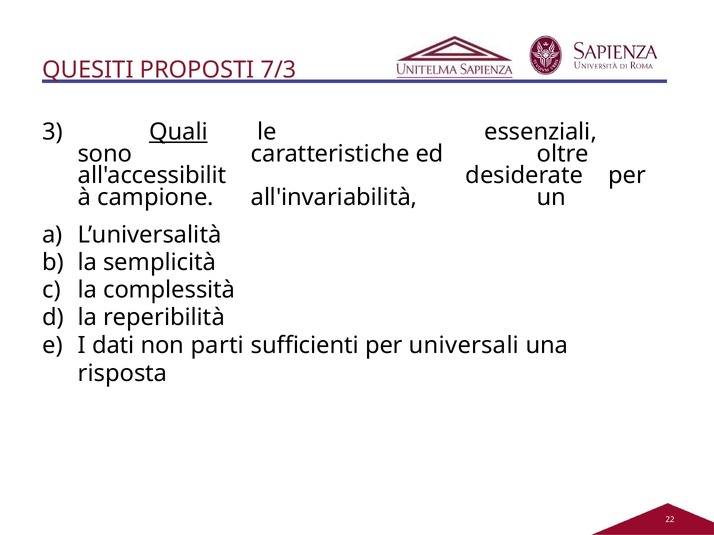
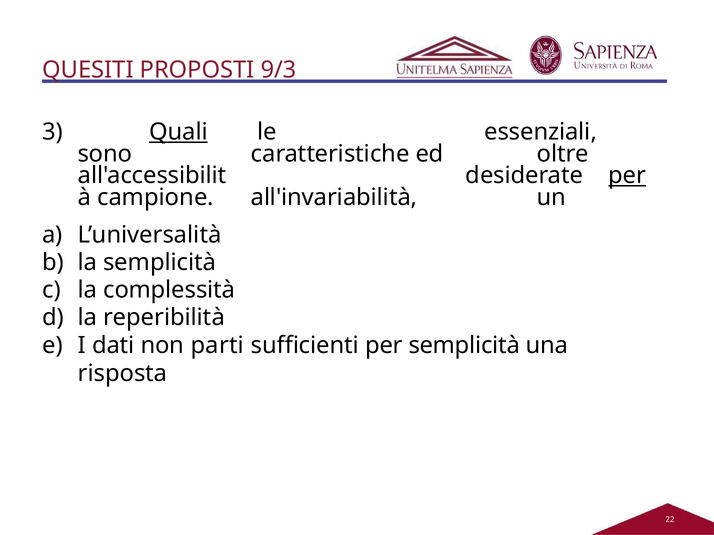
7/3: 7/3 -> 9/3
per at (627, 176) underline: none -> present
per universali: universali -> semplicità
